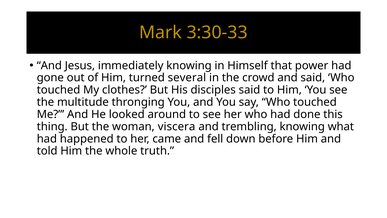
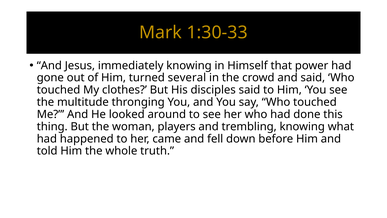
3:30-33: 3:30-33 -> 1:30-33
viscera: viscera -> players
